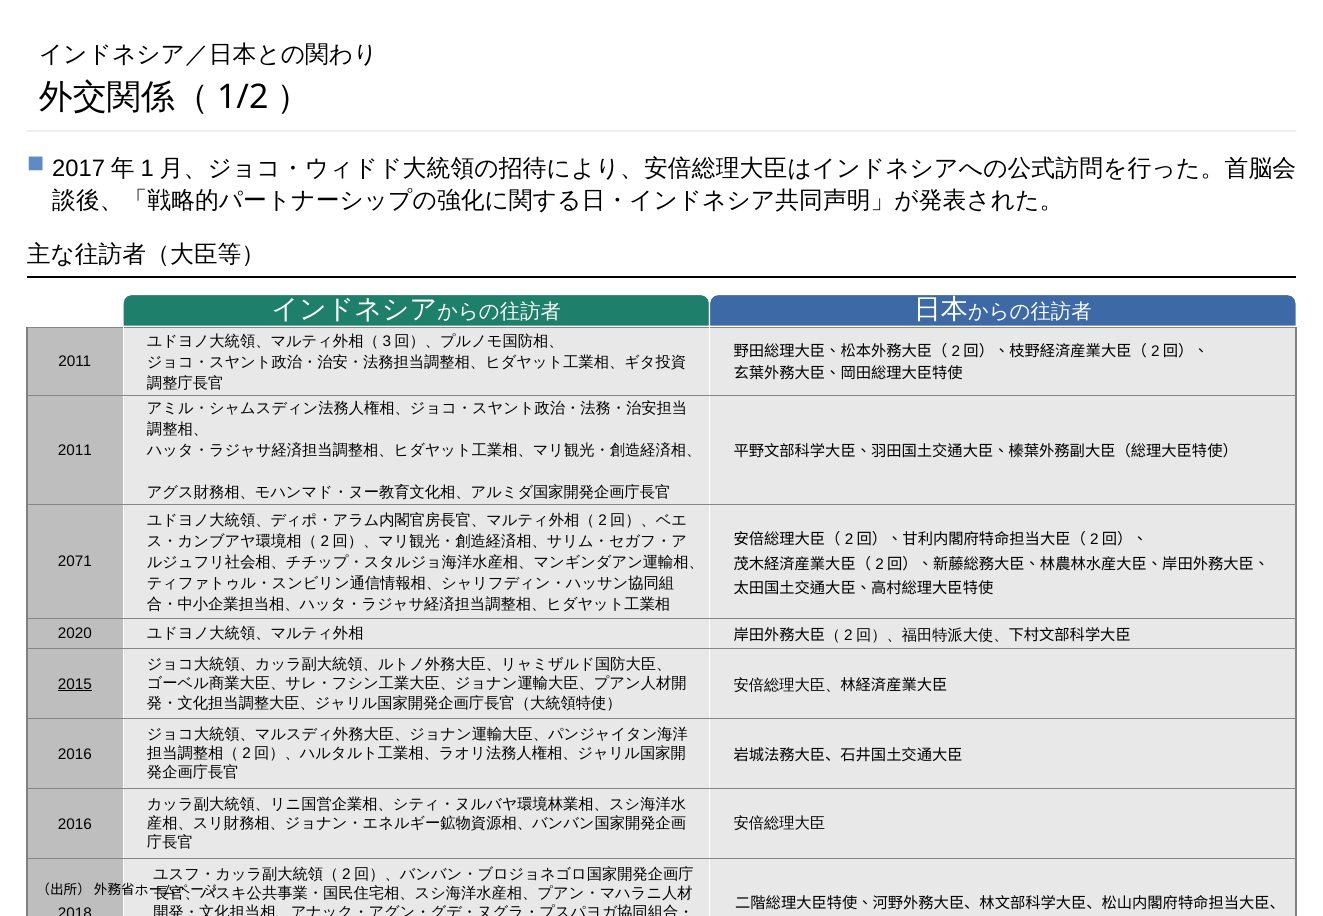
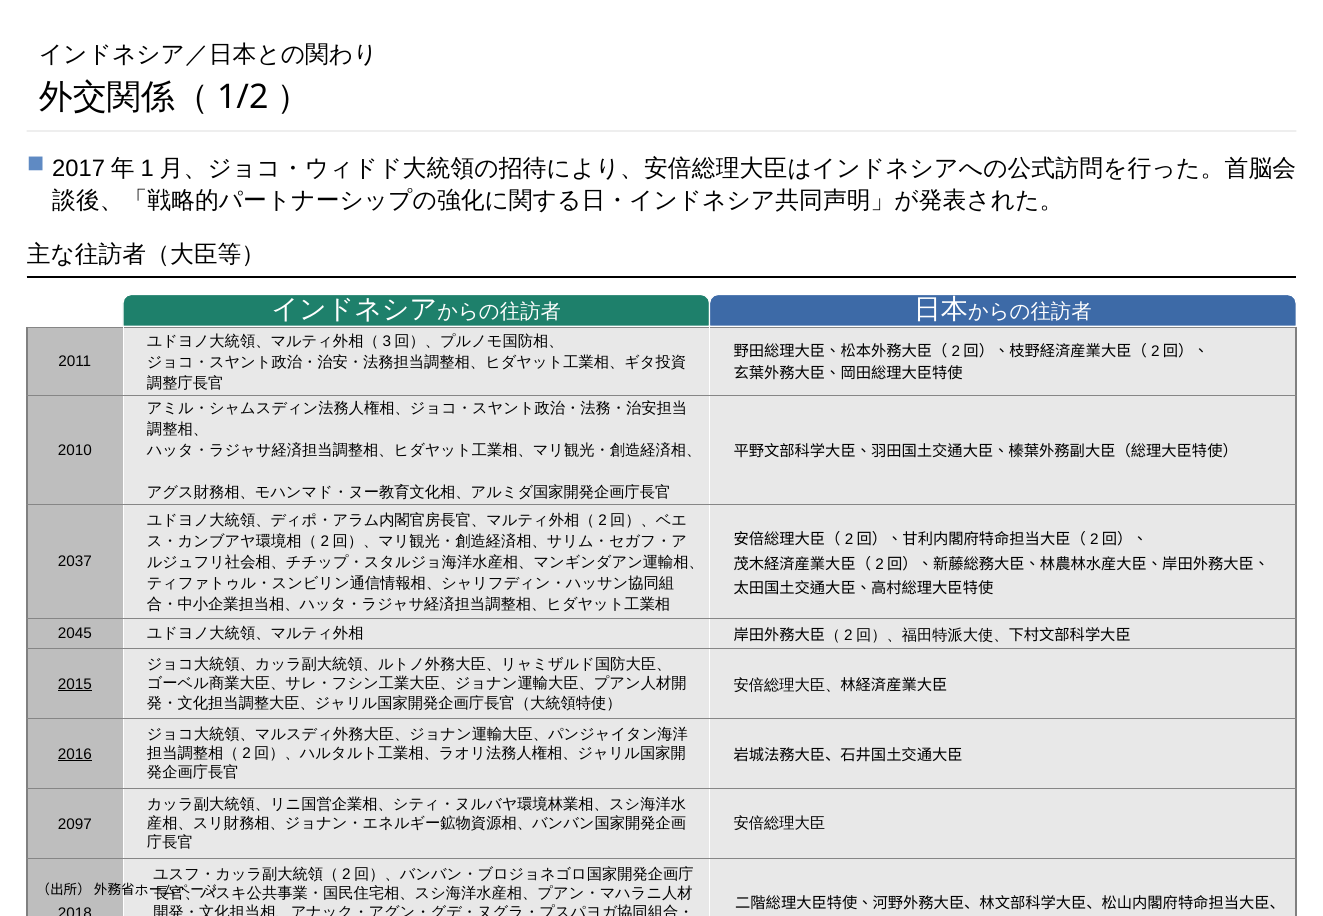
2011 at (75, 450): 2011 -> 2010
2071: 2071 -> 2037
2020: 2020 -> 2045
2016 at (75, 754) underline: none -> present
2016 at (75, 824): 2016 -> 2097
